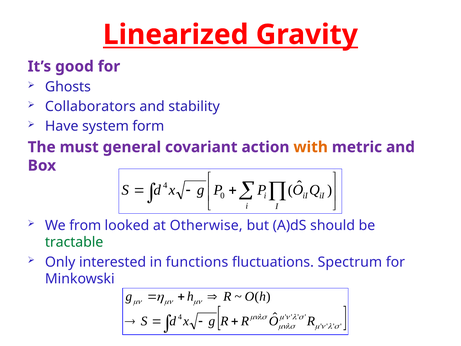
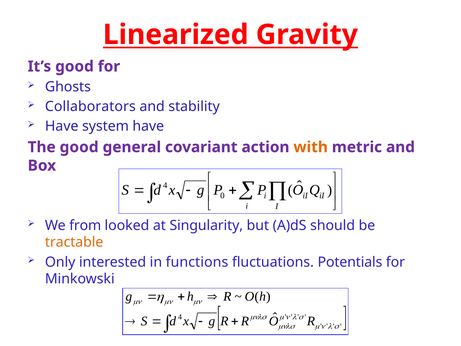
system form: form -> have
The must: must -> good
Otherwise: Otherwise -> Singularity
tractable colour: green -> orange
Spectrum: Spectrum -> Potentials
